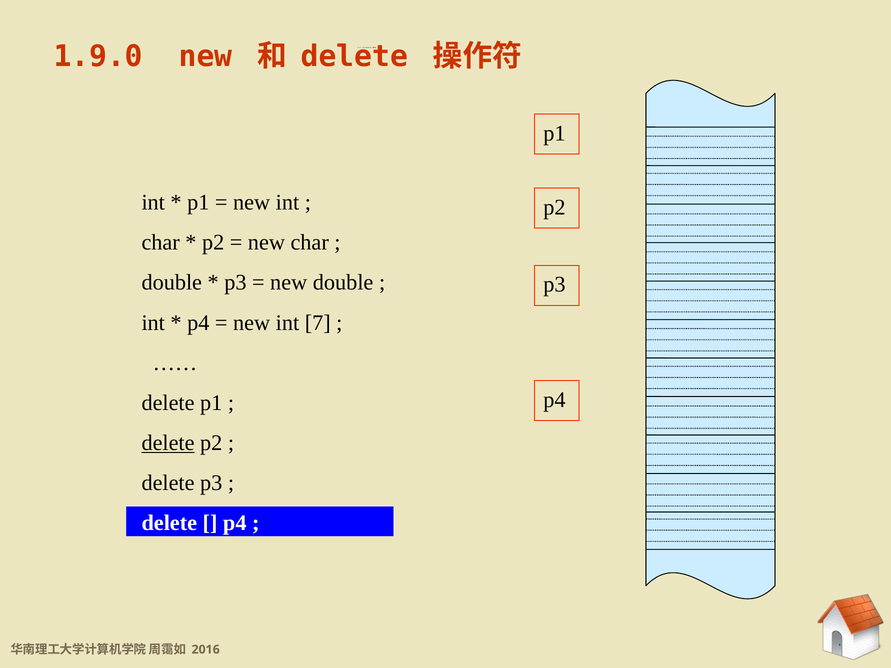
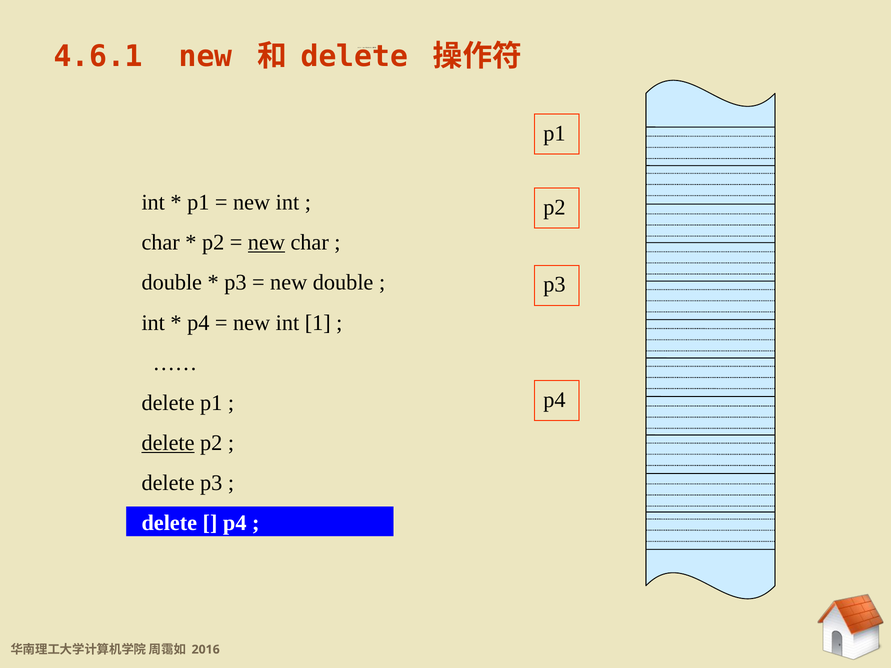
1.9.0: 1.9.0 -> 4.6.1
new at (266, 243) underline: none -> present
7: 7 -> 1
